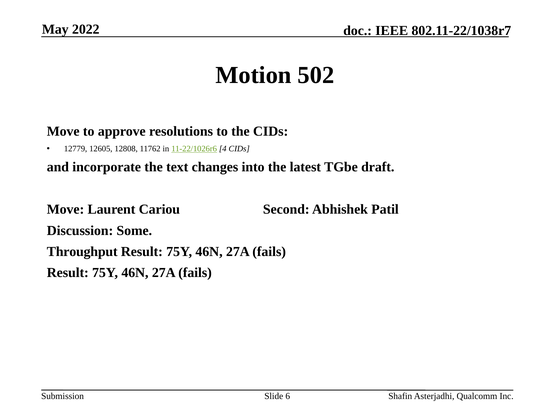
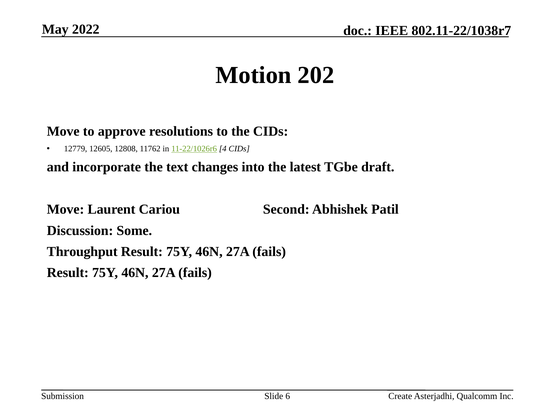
502: 502 -> 202
Shafin: Shafin -> Create
